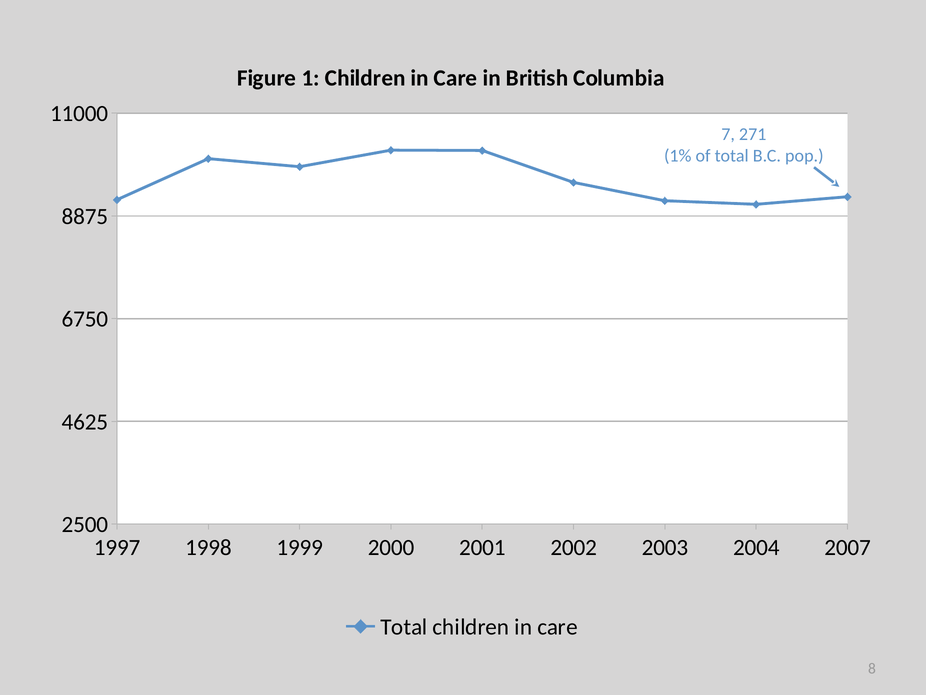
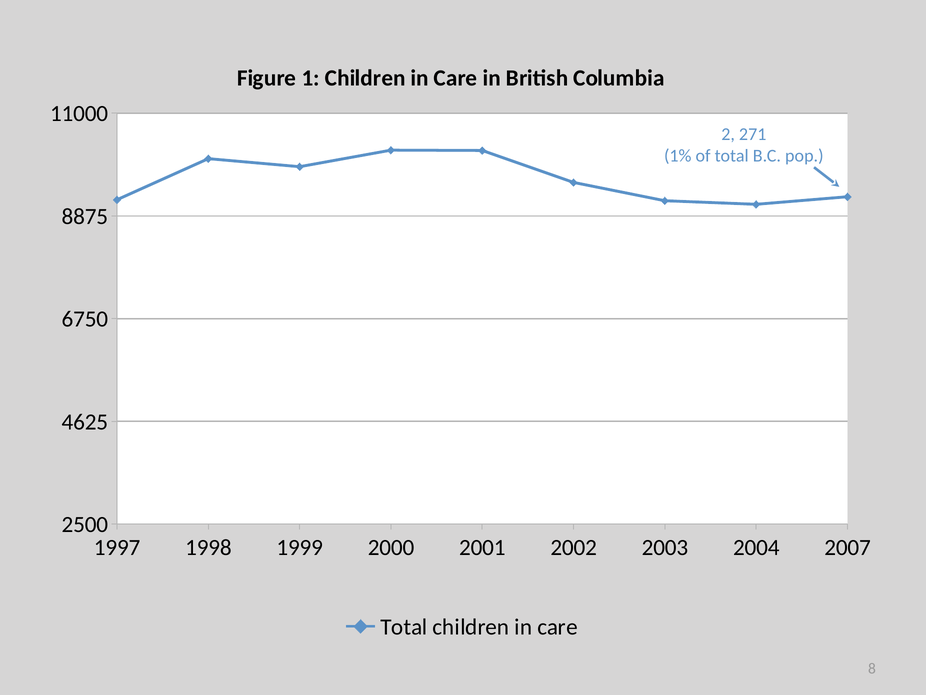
7: 7 -> 2
